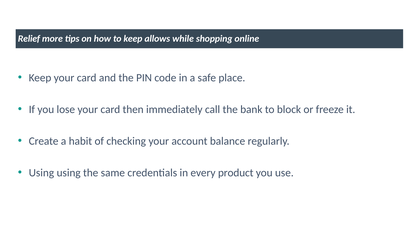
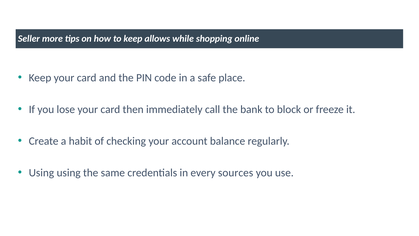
Relief: Relief -> Seller
product: product -> sources
